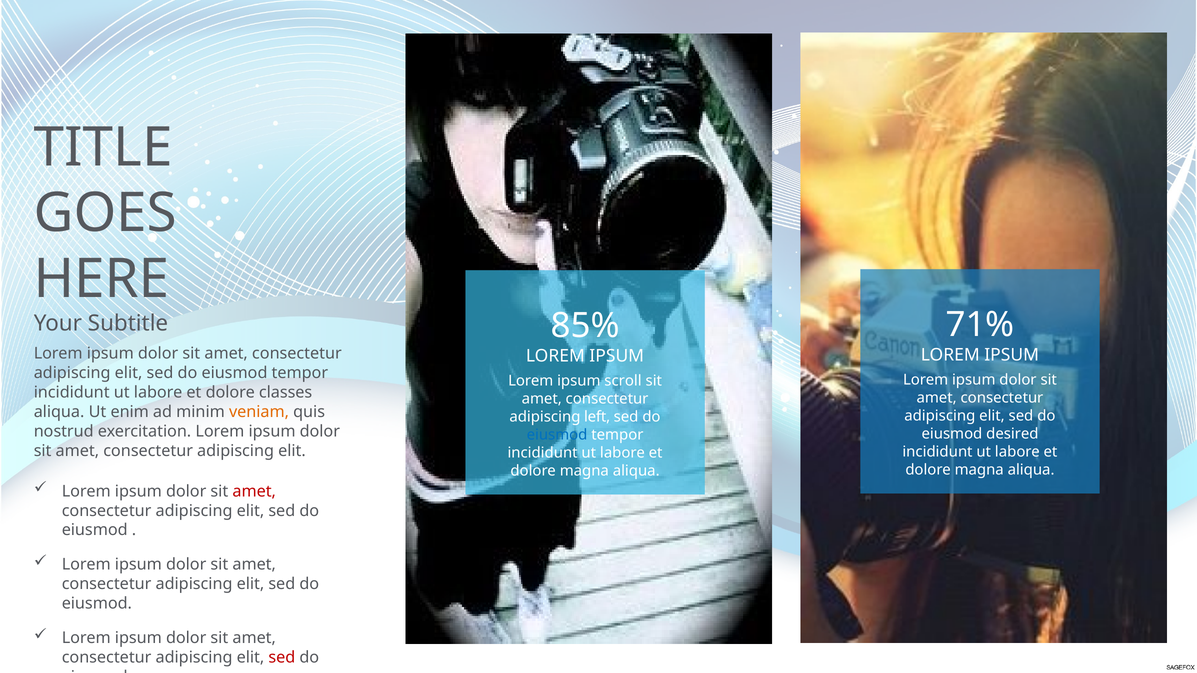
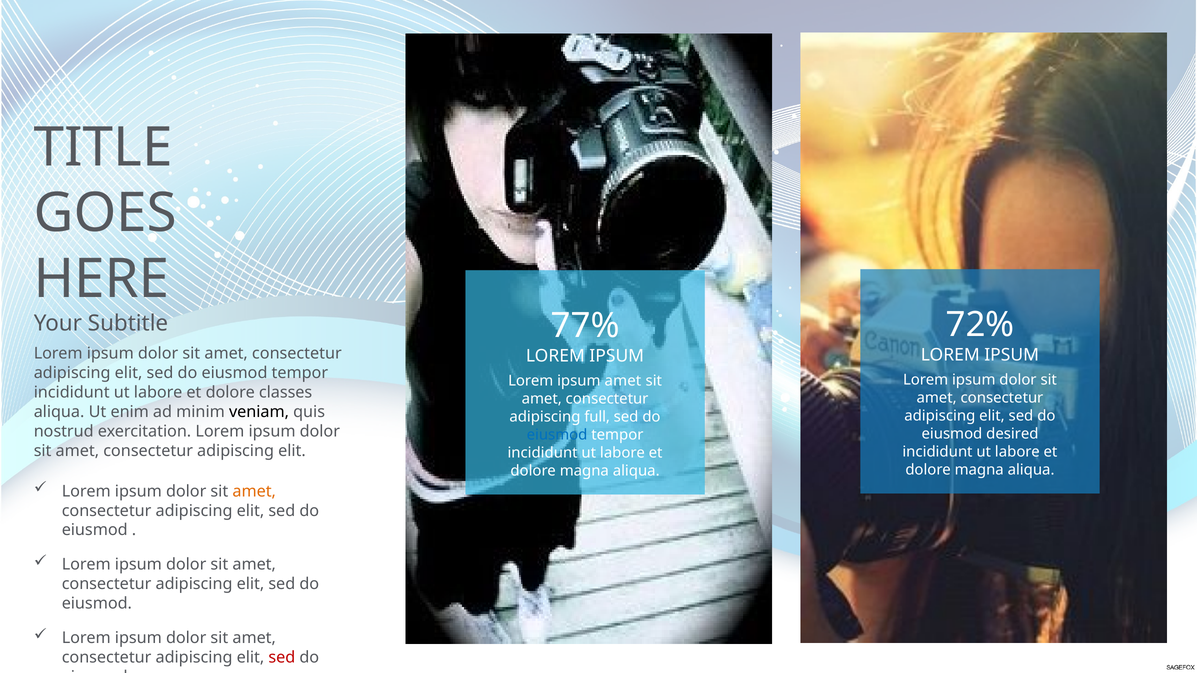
71%: 71% -> 72%
85%: 85% -> 77%
ipsum scroll: scroll -> amet
veniam colour: orange -> black
left: left -> full
amet at (254, 491) colour: red -> orange
